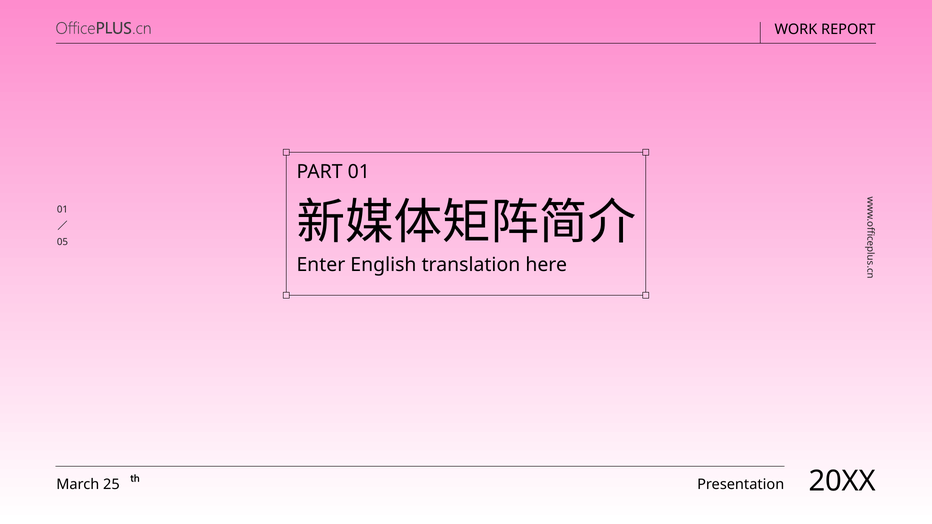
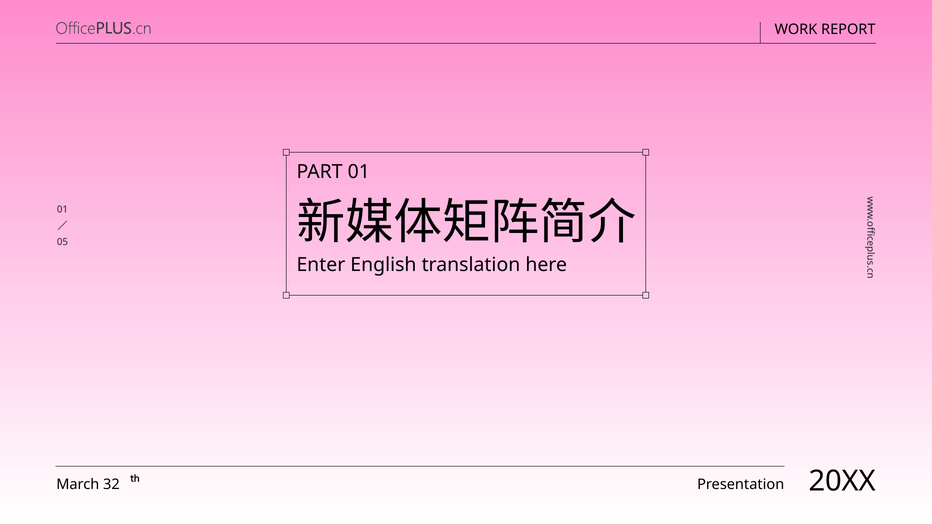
25: 25 -> 32
